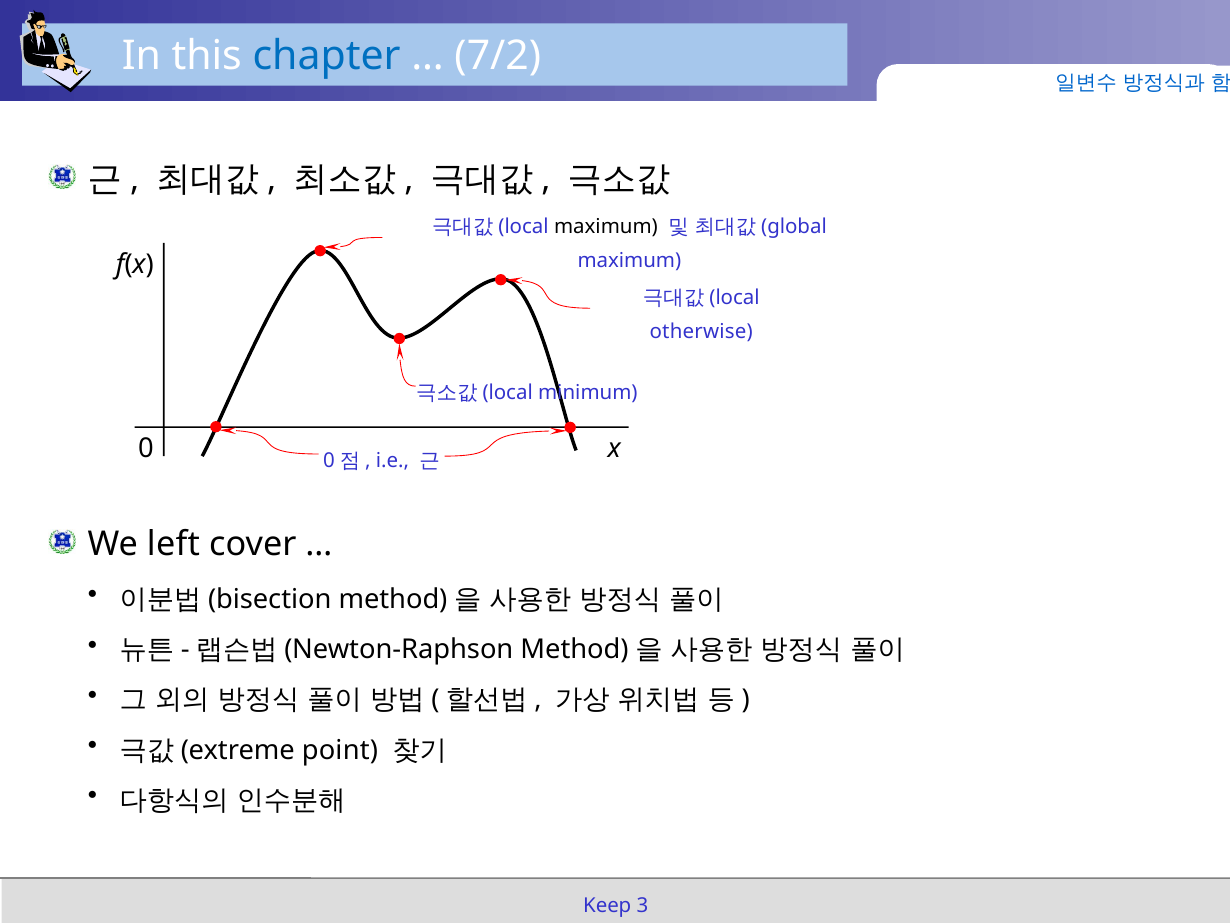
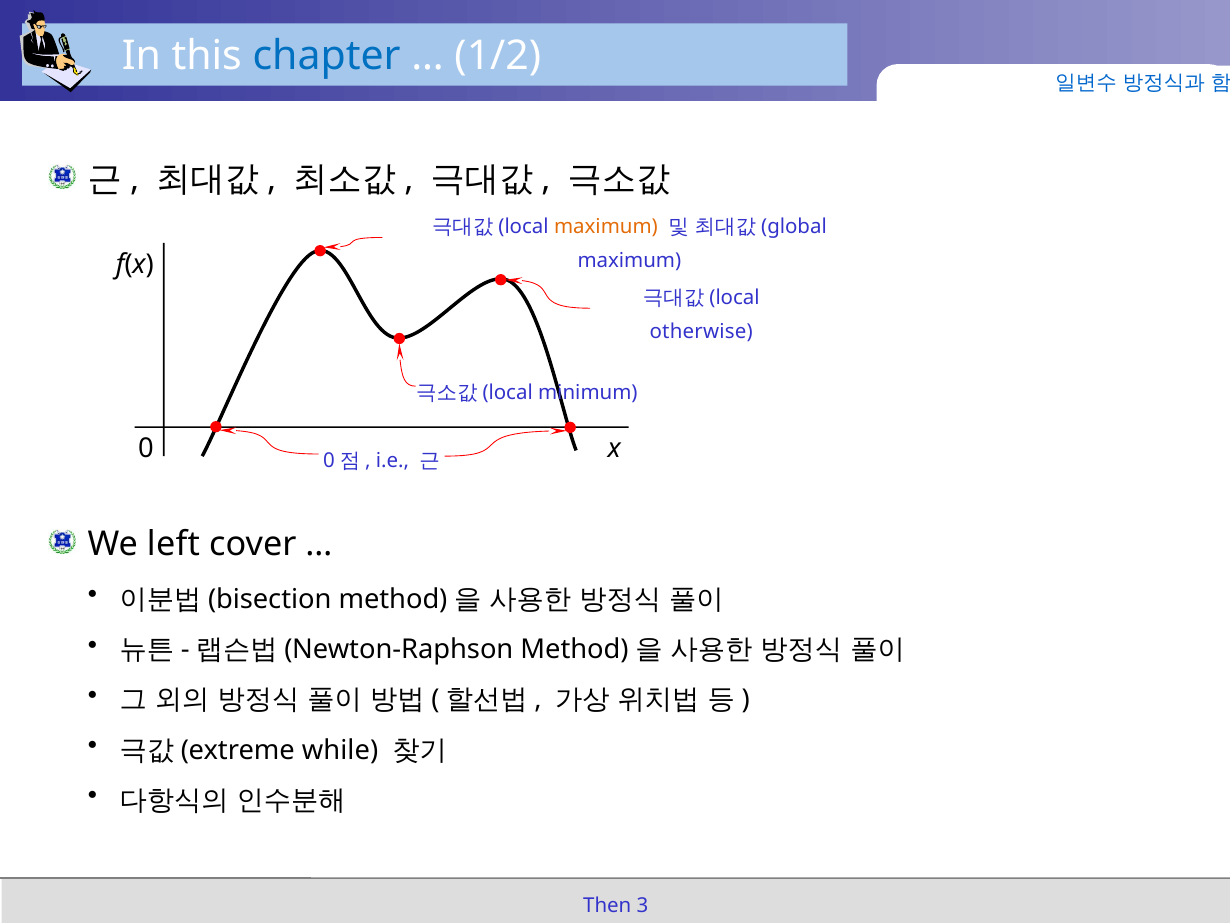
7/2: 7/2 -> 1/2
maximum at (606, 226) colour: black -> orange
point: point -> while
Keep: Keep -> Then
